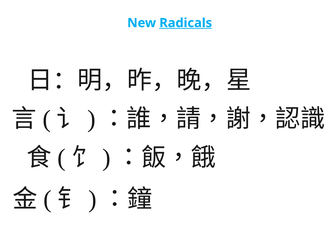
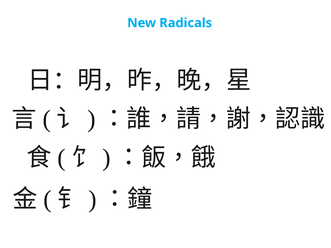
Radicals underline: present -> none
